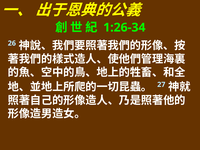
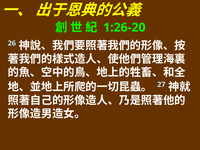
1:26-34: 1:26-34 -> 1:26-20
